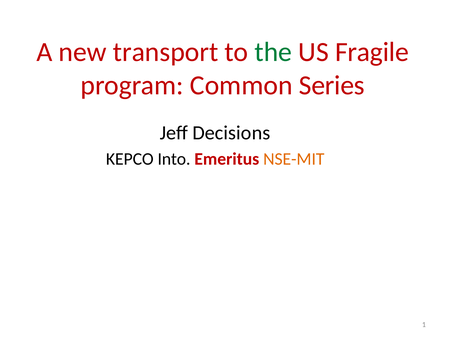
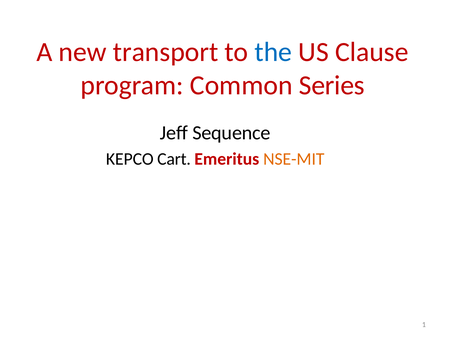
the colour: green -> blue
Fragile: Fragile -> Clause
Decisions: Decisions -> Sequence
Into: Into -> Cart
